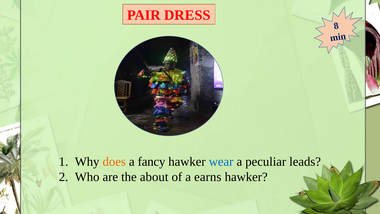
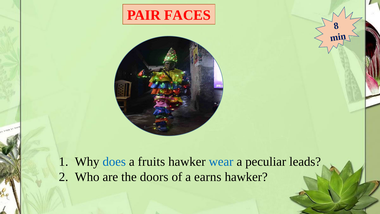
DRESS: DRESS -> FACES
does colour: orange -> blue
fancy: fancy -> fruits
about: about -> doors
